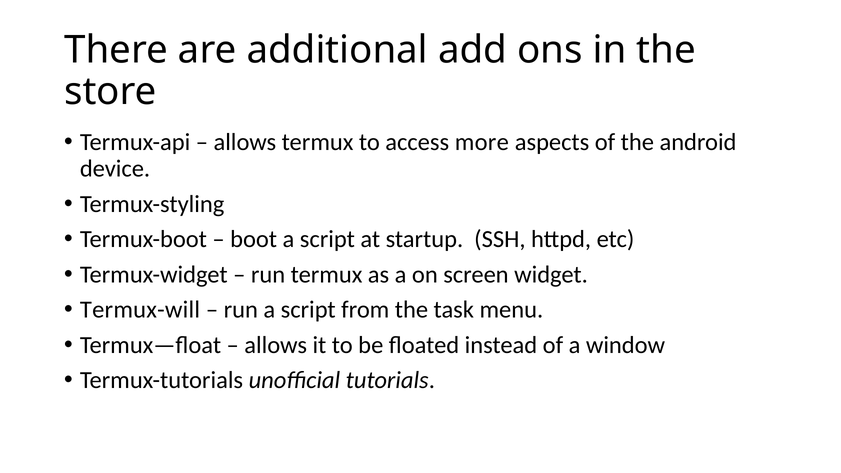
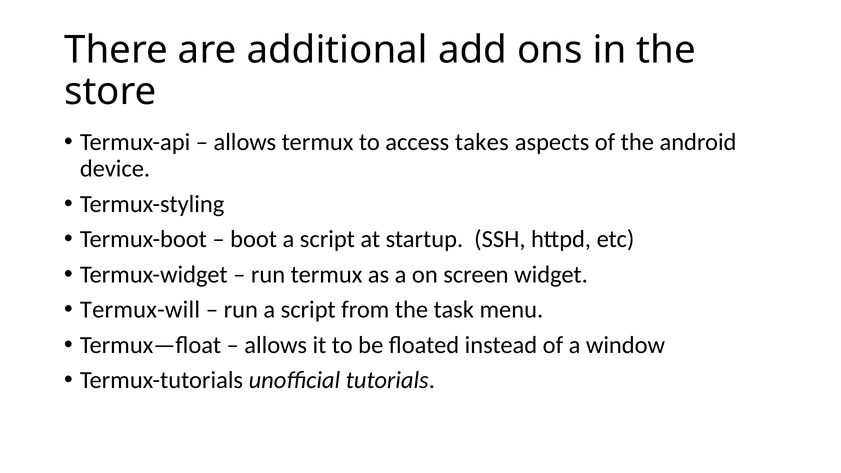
more: more -> takes
